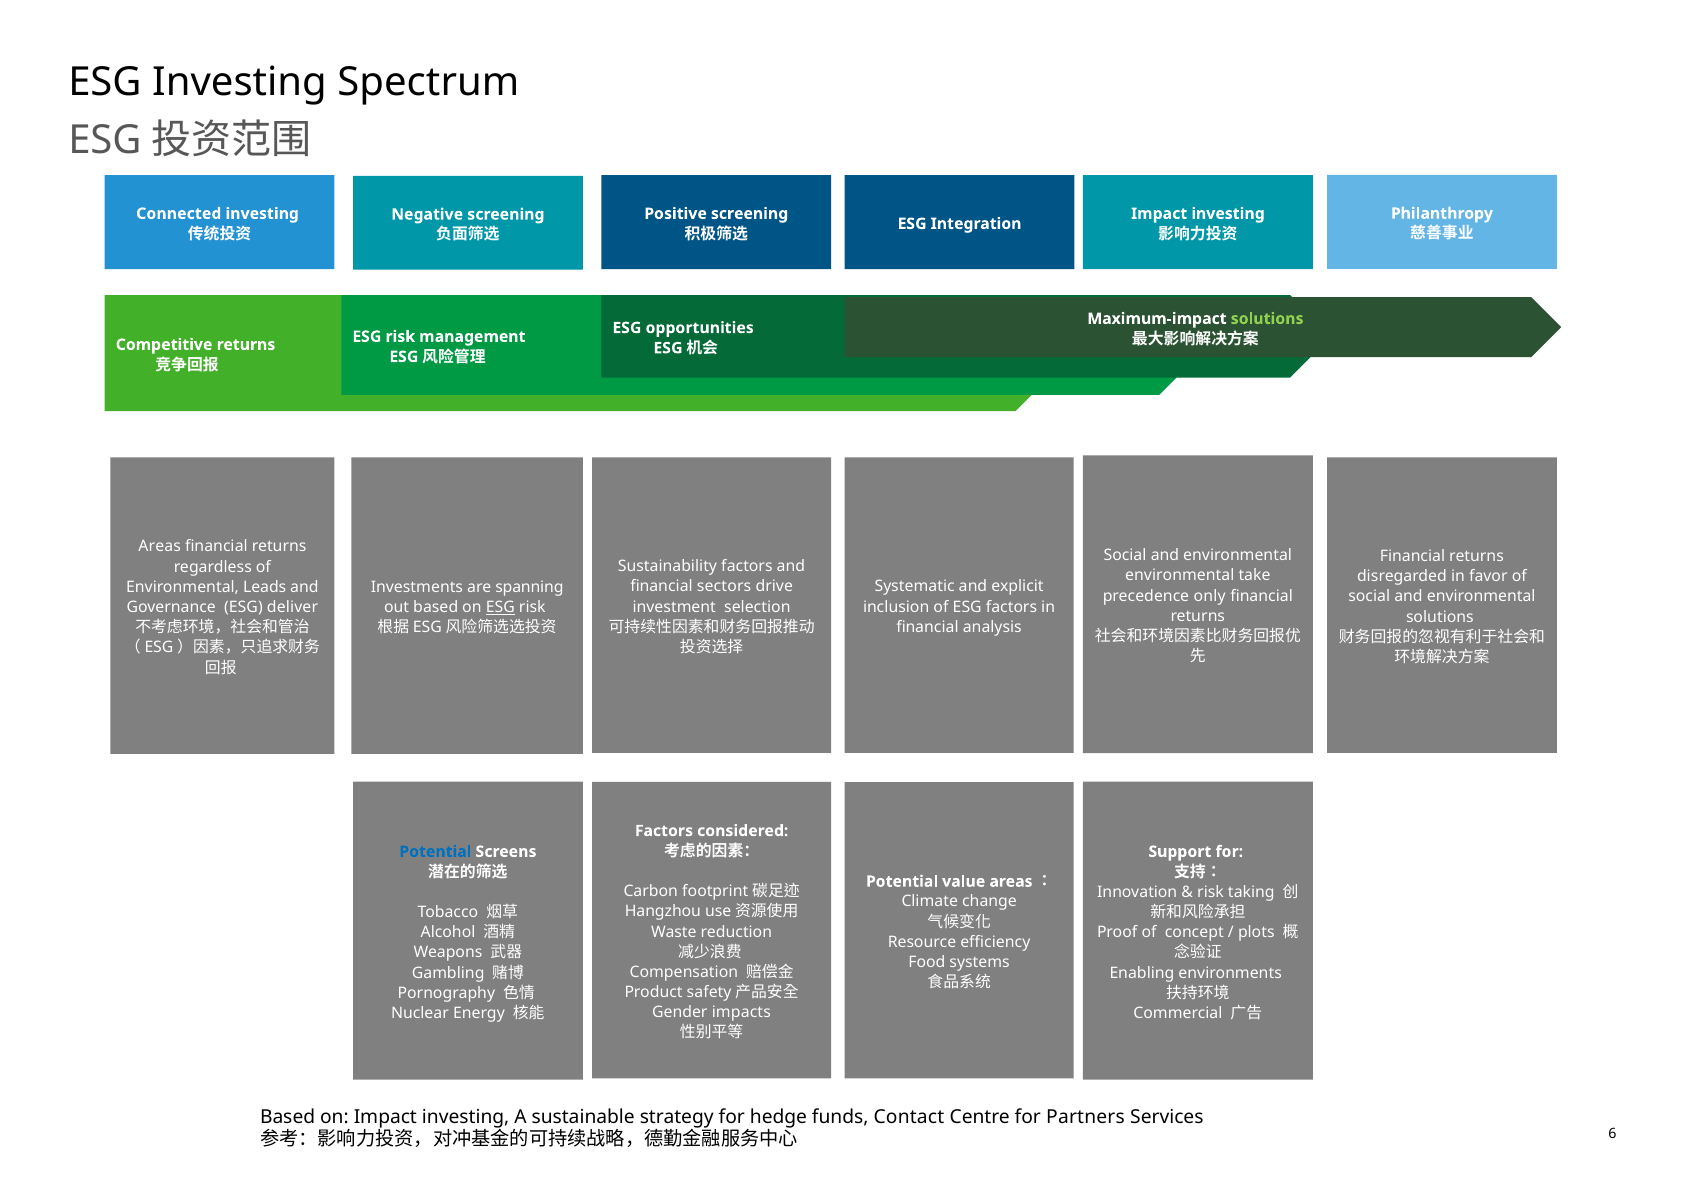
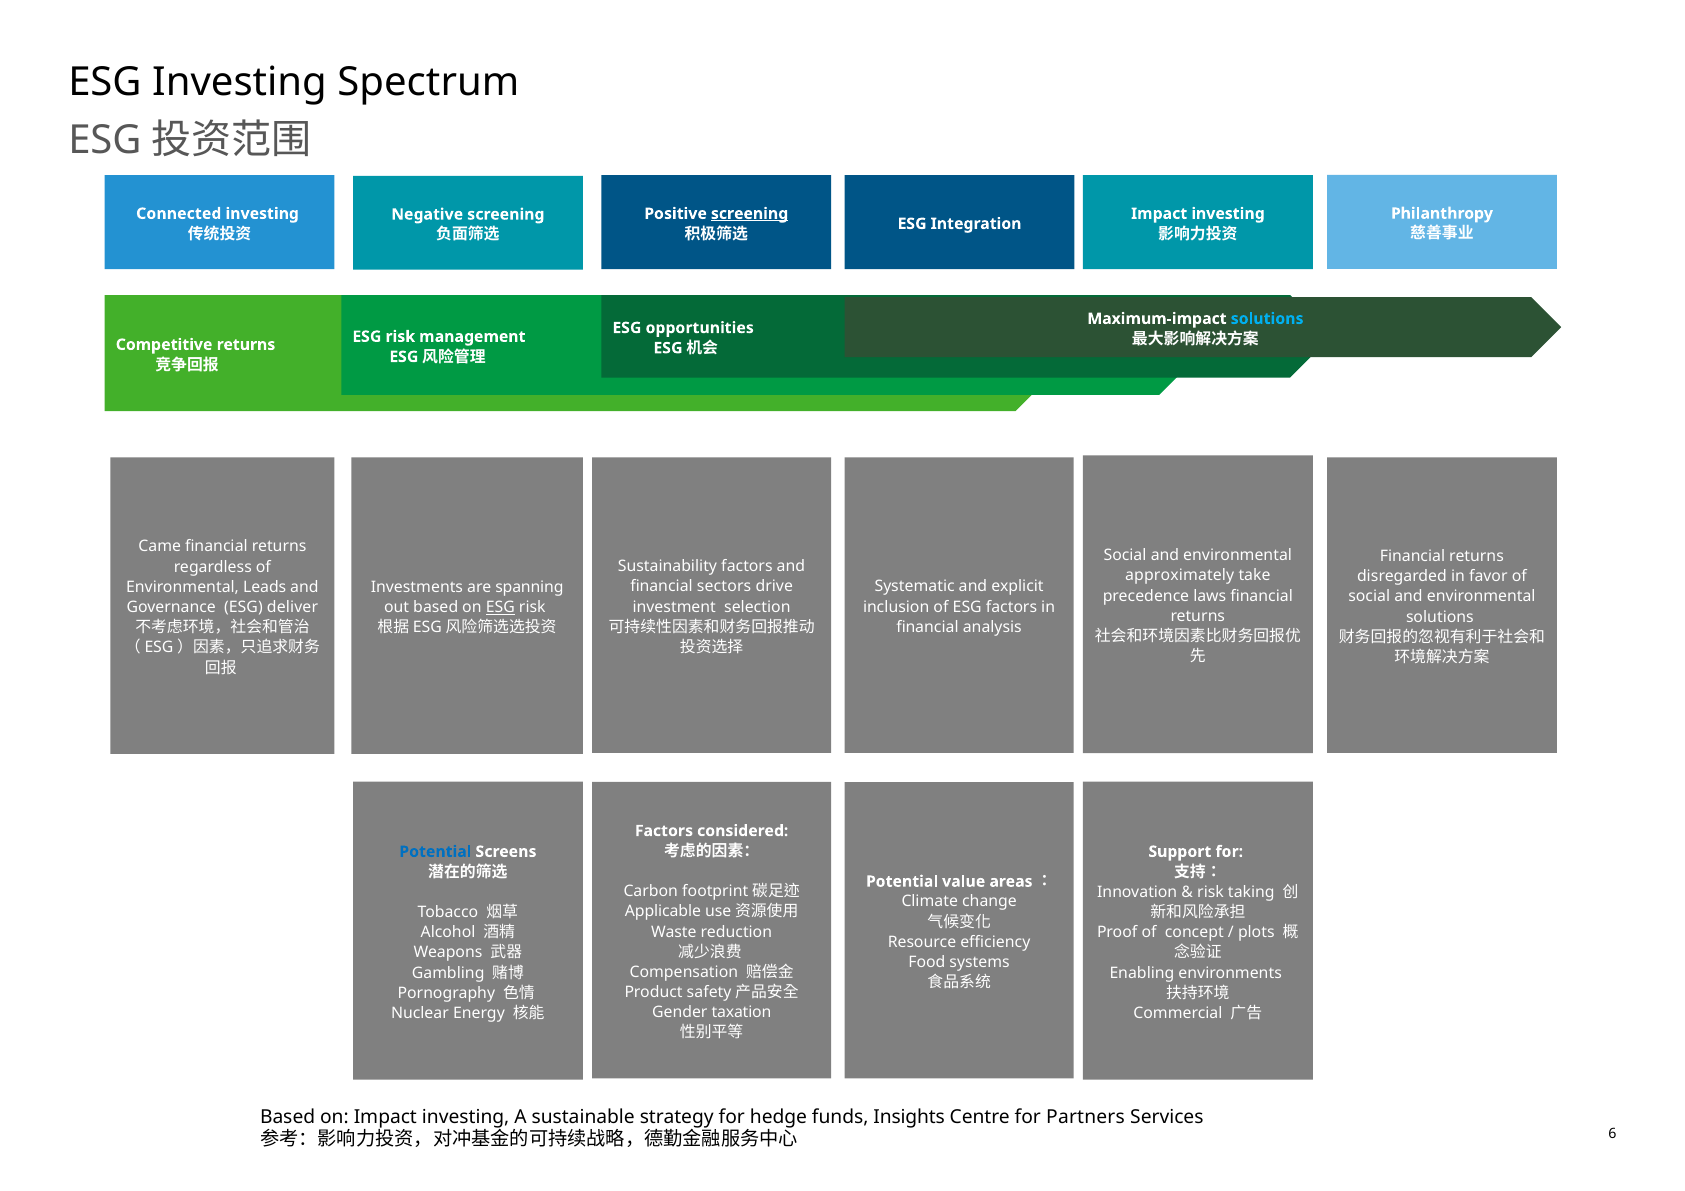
screening at (750, 214) underline: none -> present
solutions at (1267, 319) colour: light green -> light blue
Areas at (160, 547): Areas -> Came
environmental at (1180, 576): environmental -> approximately
only: only -> laws
Hangzhou: Hangzhou -> Applicable
impacts: impacts -> taxation
Contact: Contact -> Insights
